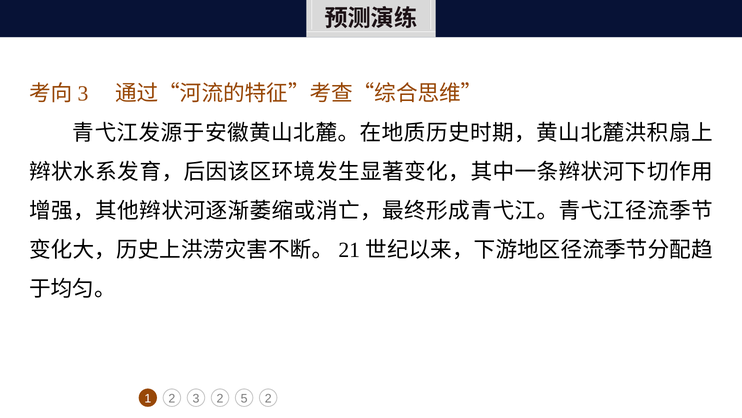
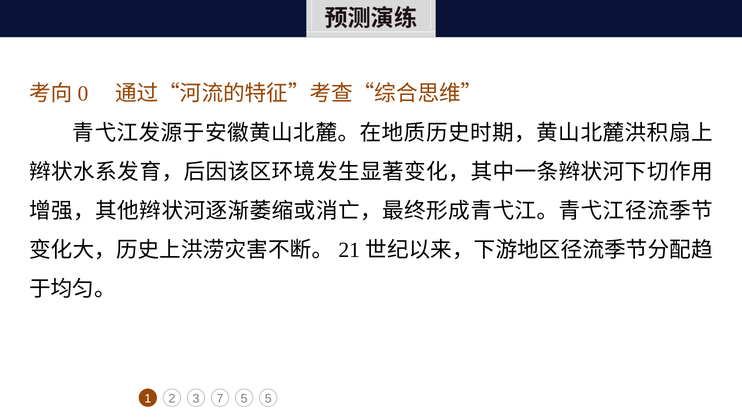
3 at (83, 94): 3 -> 0
3 2: 2 -> 7
5 2: 2 -> 5
